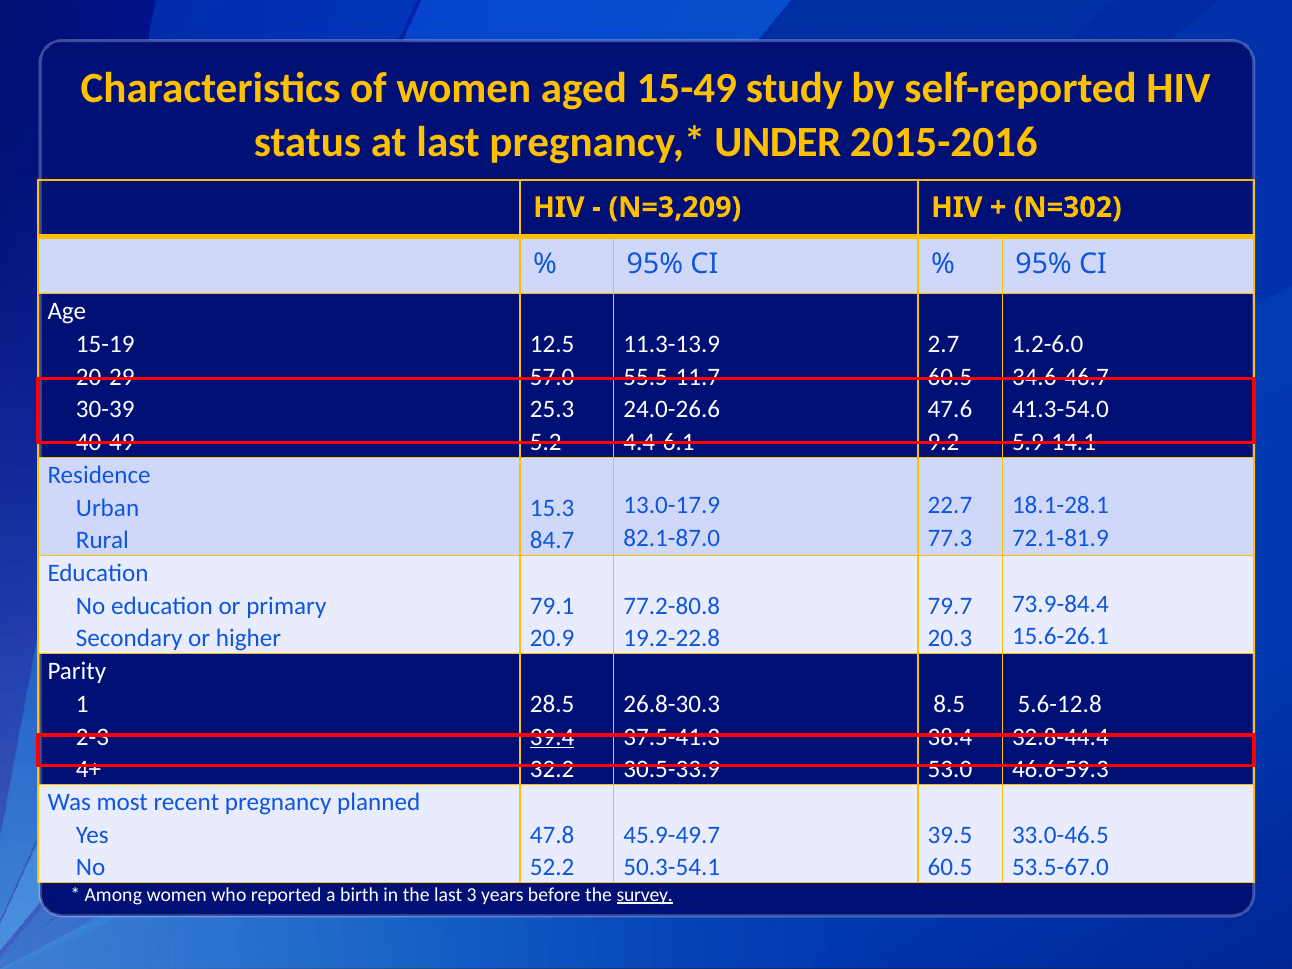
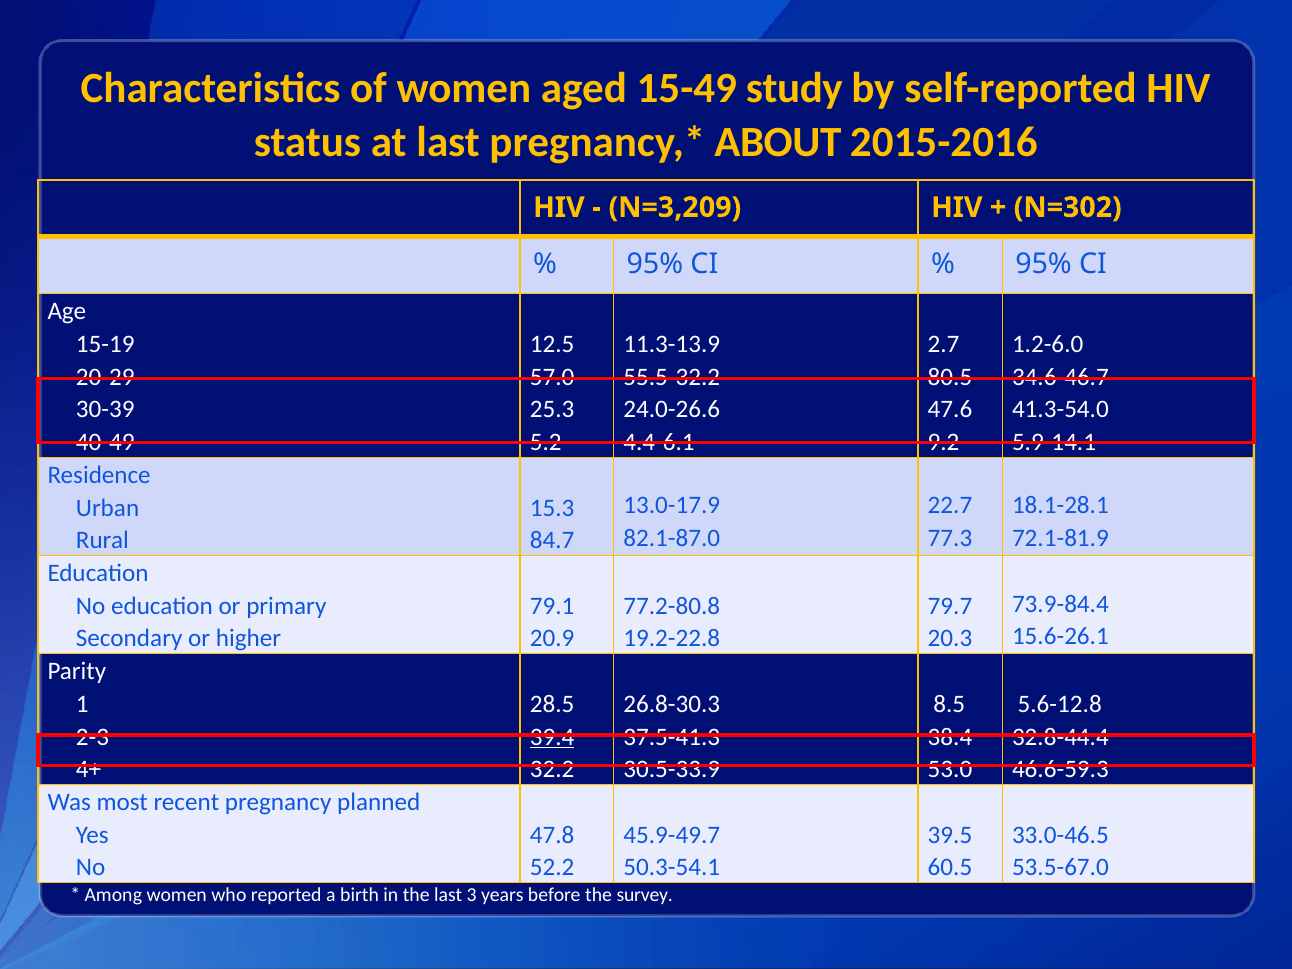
UNDER: UNDER -> ABOUT
55.5-11.7: 55.5-11.7 -> 55.5-32.2
60.5 at (950, 377): 60.5 -> 80.5
survey underline: present -> none
